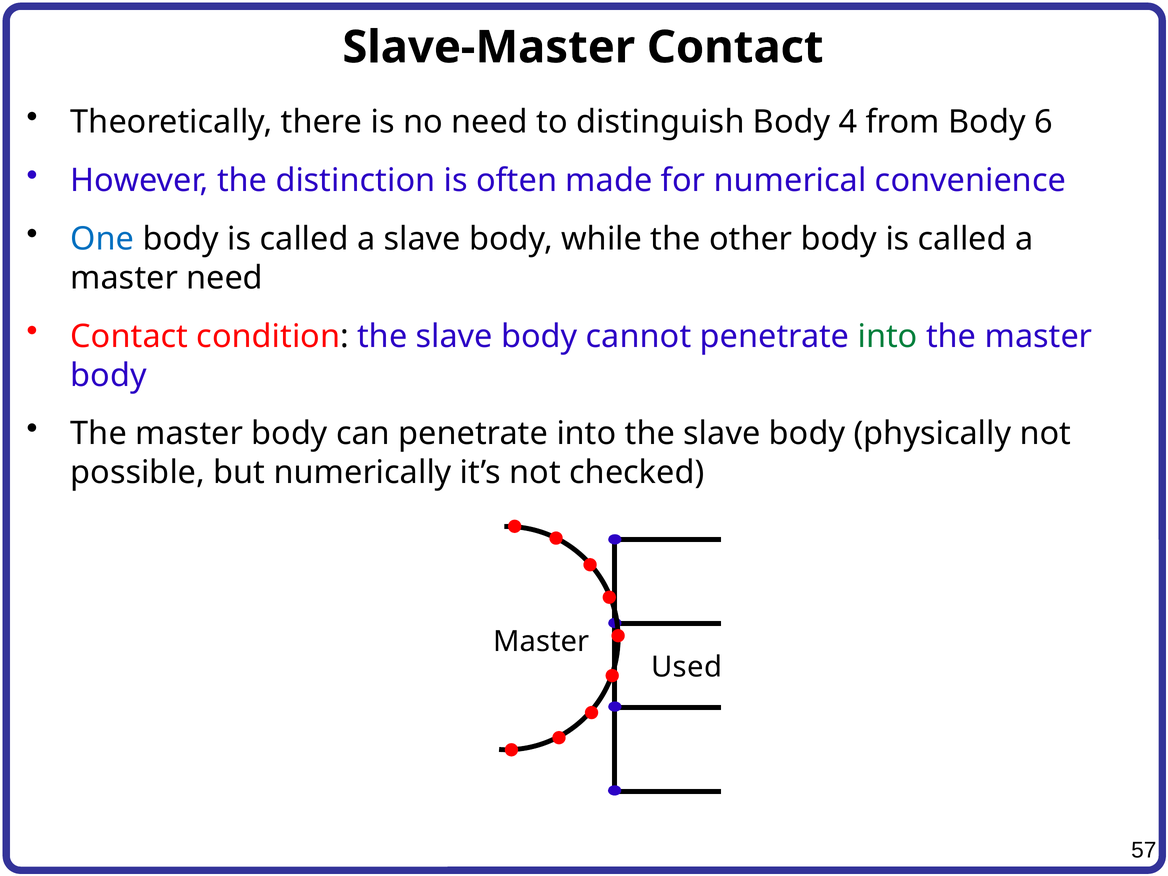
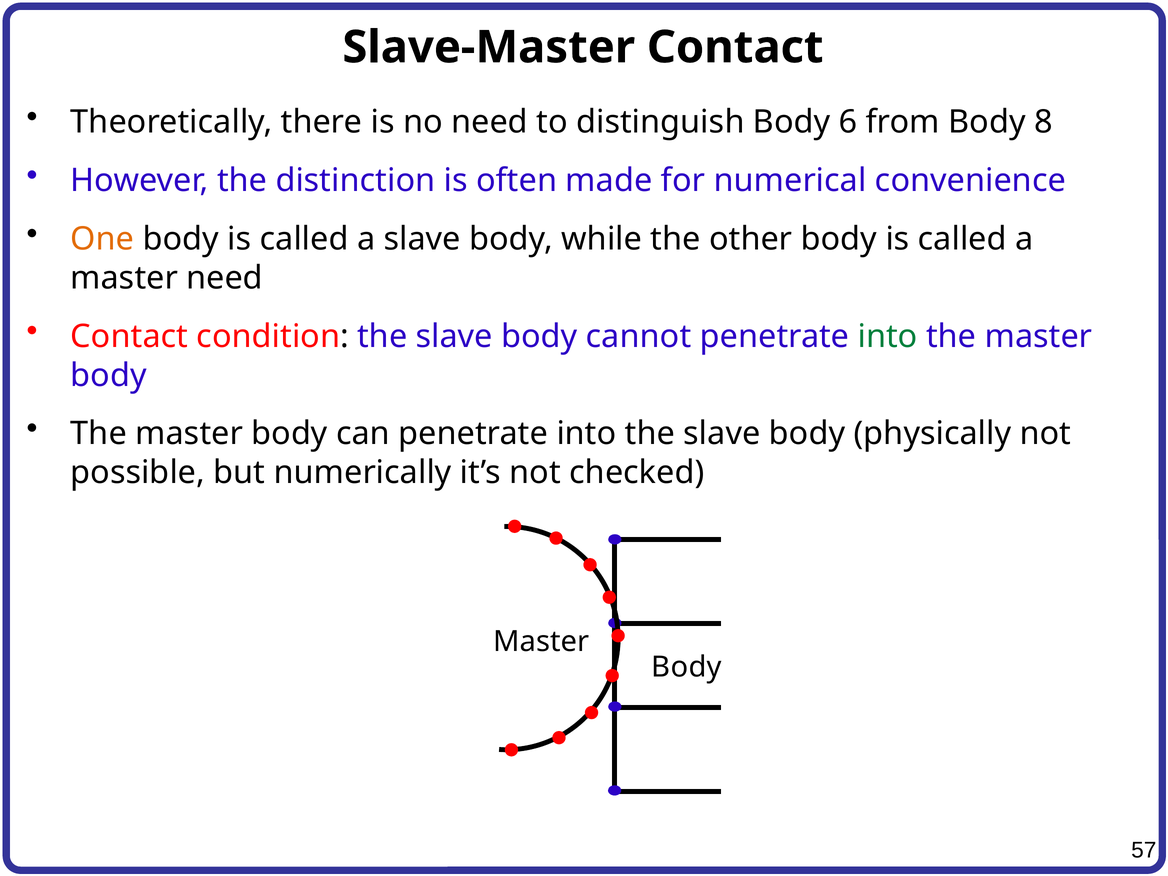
4: 4 -> 6
6: 6 -> 8
One colour: blue -> orange
Used at (687, 667): Used -> Body
